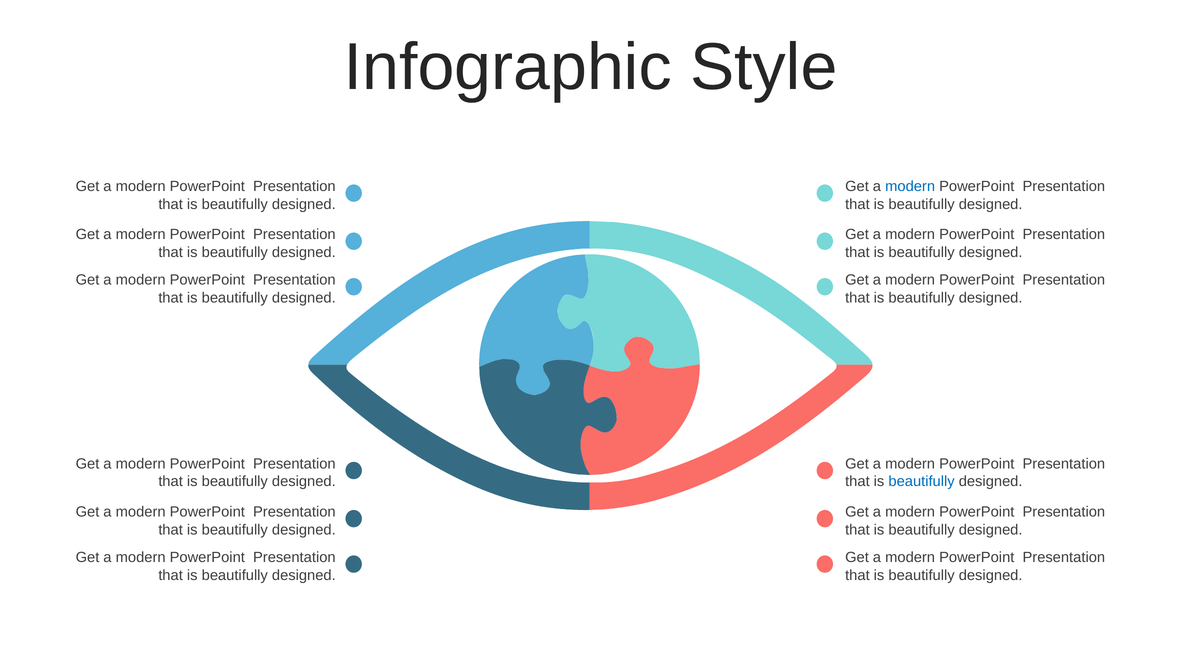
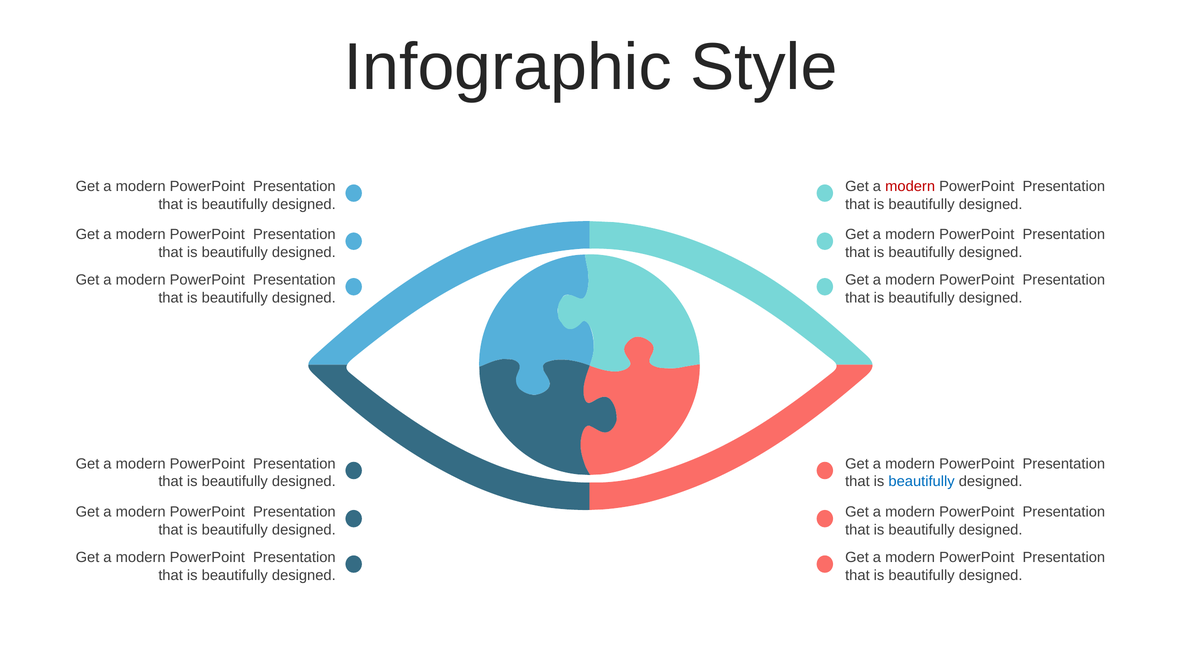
modern at (910, 187) colour: blue -> red
